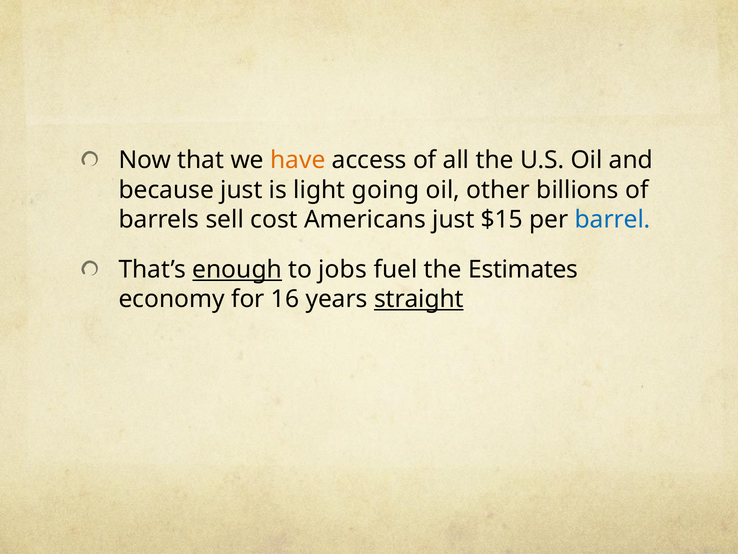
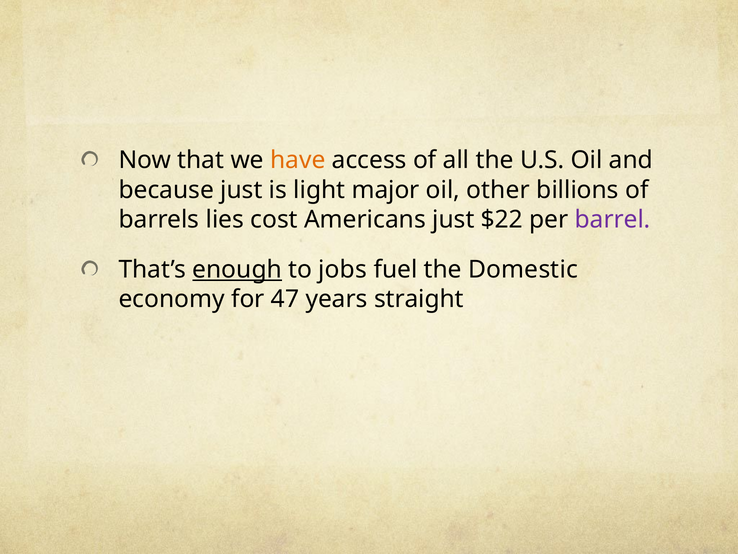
going: going -> major
sell: sell -> lies
$15: $15 -> $22
barrel colour: blue -> purple
Estimates: Estimates -> Domestic
16: 16 -> 47
straight underline: present -> none
